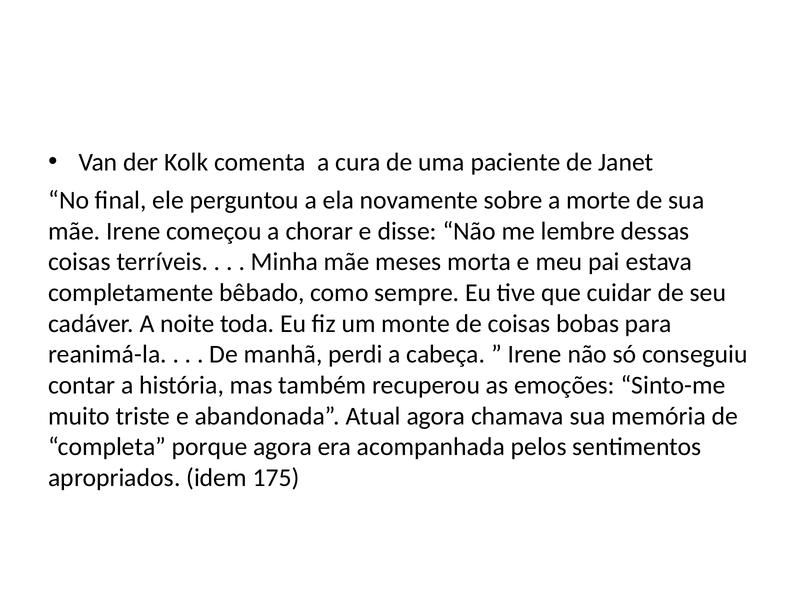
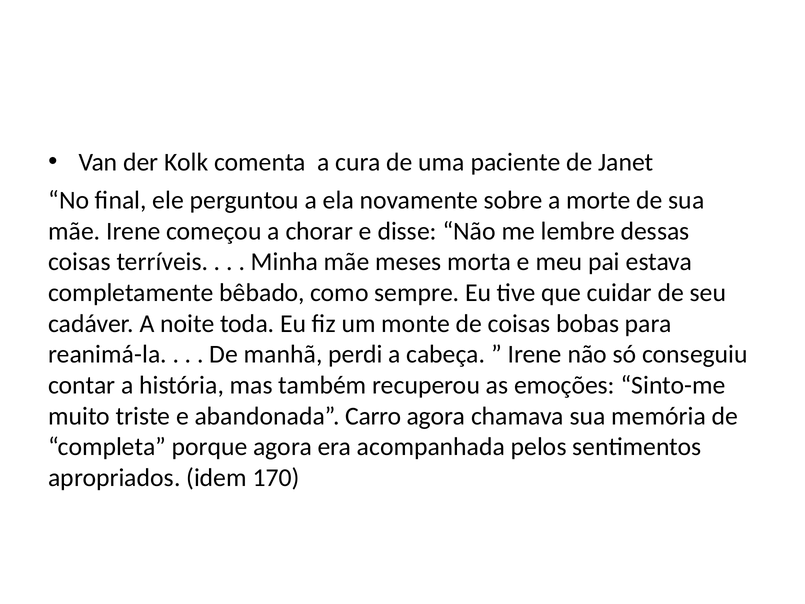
Atual: Atual -> Carro
175: 175 -> 170
